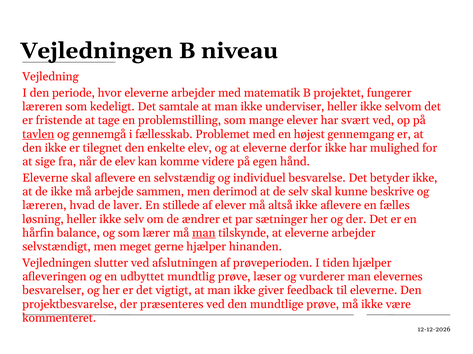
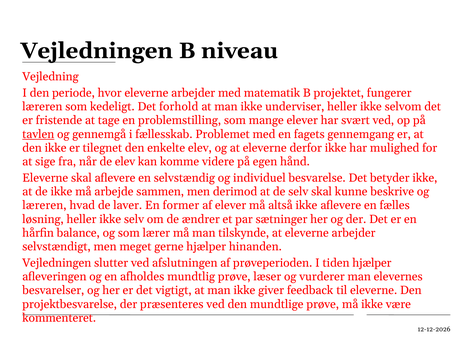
samtale: samtale -> forhold
højest: højest -> fagets
stillede: stillede -> former
man at (204, 233) underline: present -> none
udbyttet: udbyttet -> afholdes
